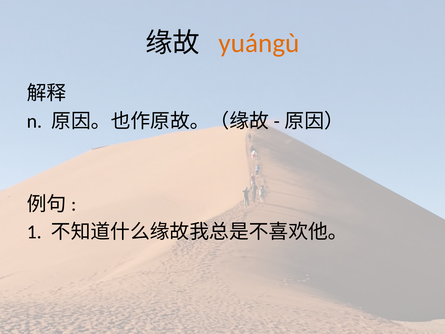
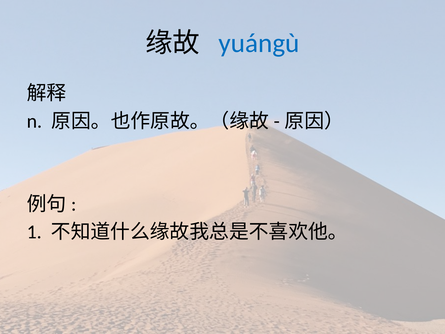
yuángù colour: orange -> blue
